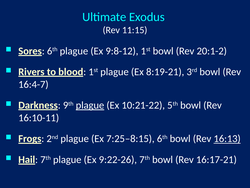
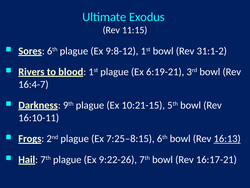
20:1-2: 20:1-2 -> 31:1-2
8:19-21: 8:19-21 -> 6:19-21
plague at (90, 105) underline: present -> none
10:21-22: 10:21-22 -> 10:21-15
